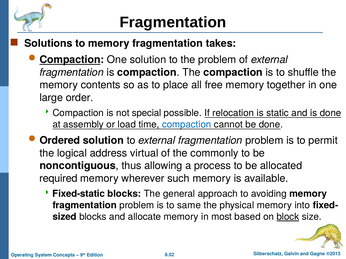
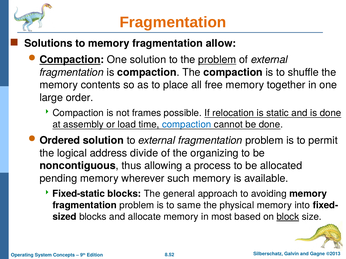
Fragmentation at (173, 22) colour: black -> orange
takes: takes -> allow
problem at (217, 60) underline: none -> present
special: special -> frames
virtual: virtual -> divide
commonly: commonly -> organizing
required: required -> pending
